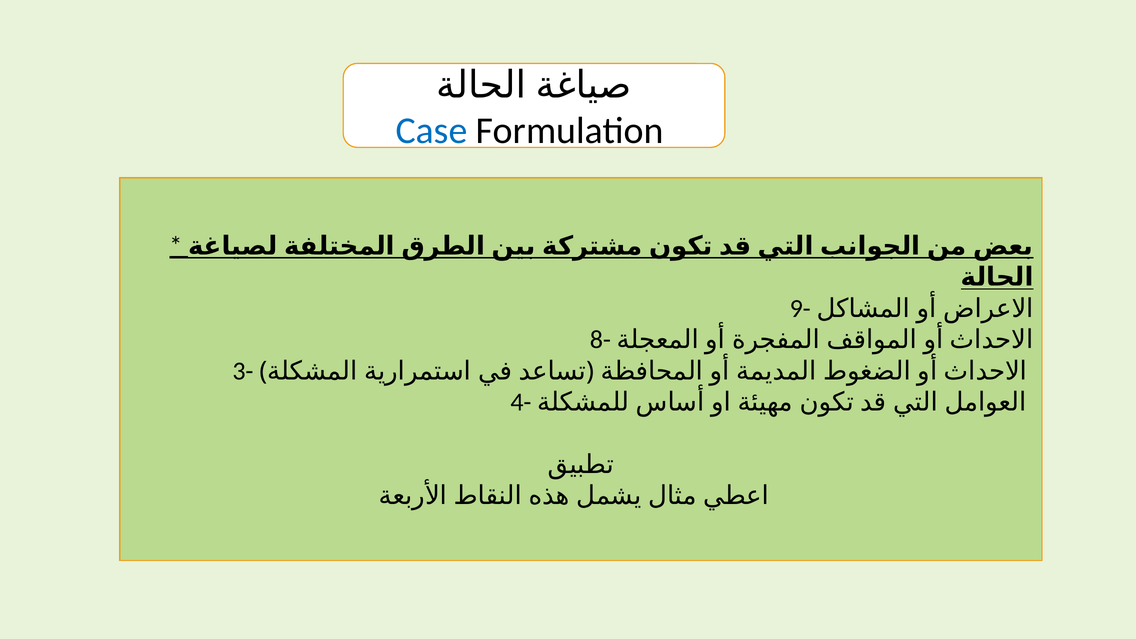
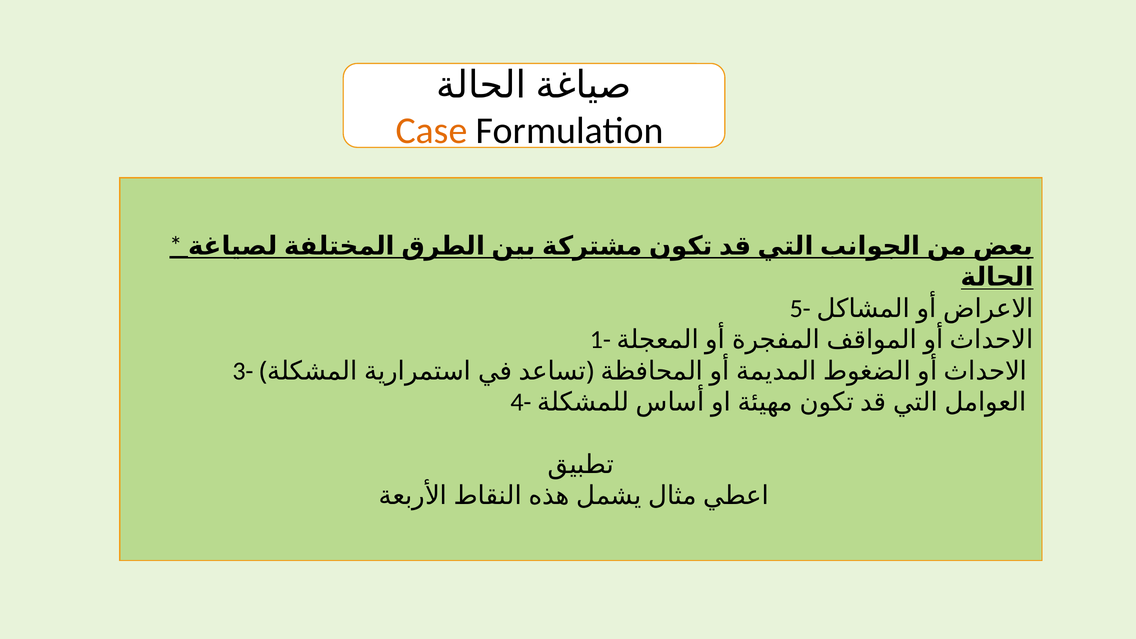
Case colour: blue -> orange
9-: 9- -> 5-
8-: 8- -> 1-
